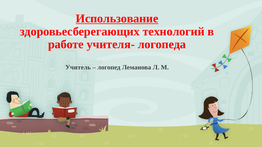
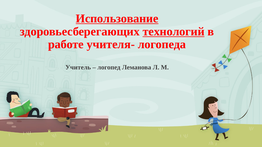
технологий underline: none -> present
